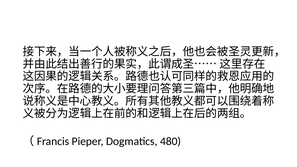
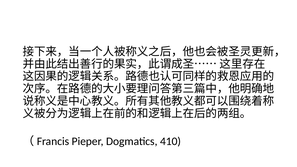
480: 480 -> 410
